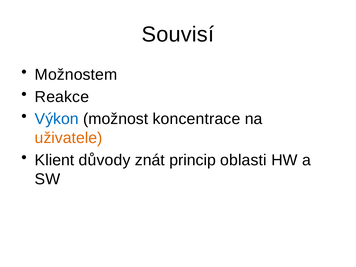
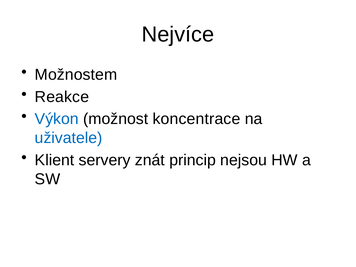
Souvisí: Souvisí -> Nejvíce
uživatele colour: orange -> blue
důvody: důvody -> servery
oblasti: oblasti -> nejsou
